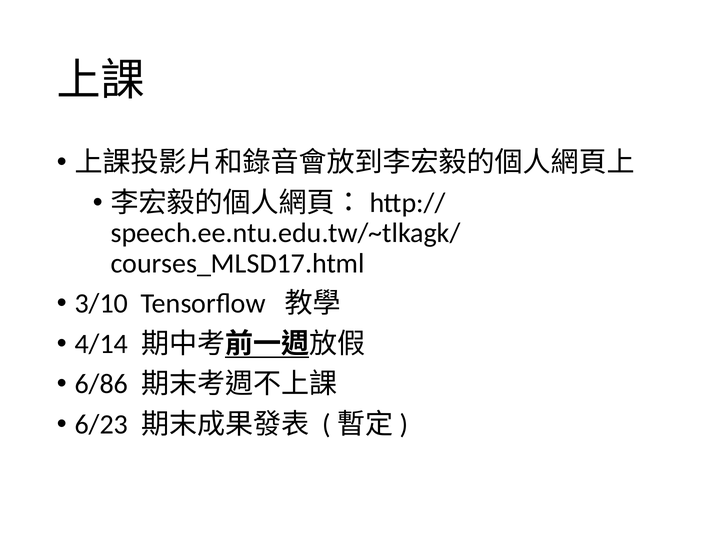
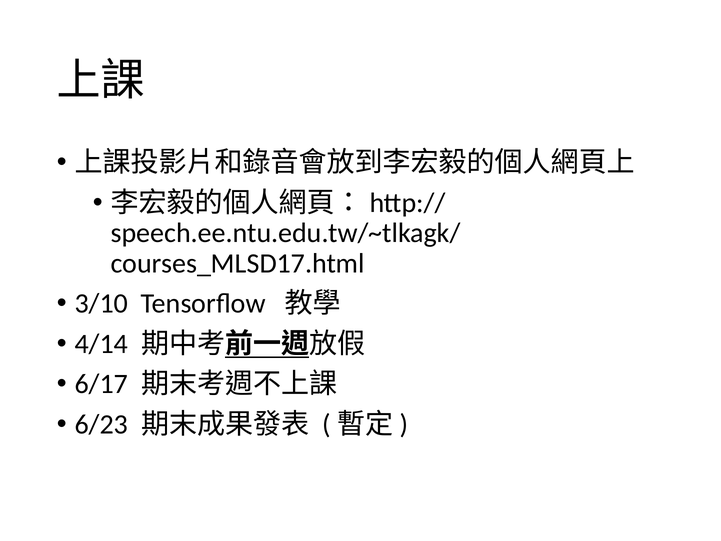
6/86: 6/86 -> 6/17
